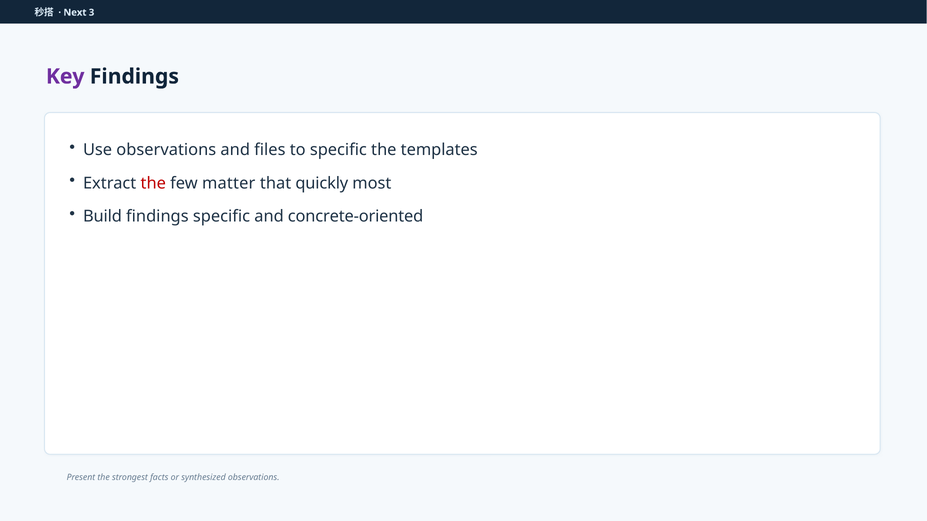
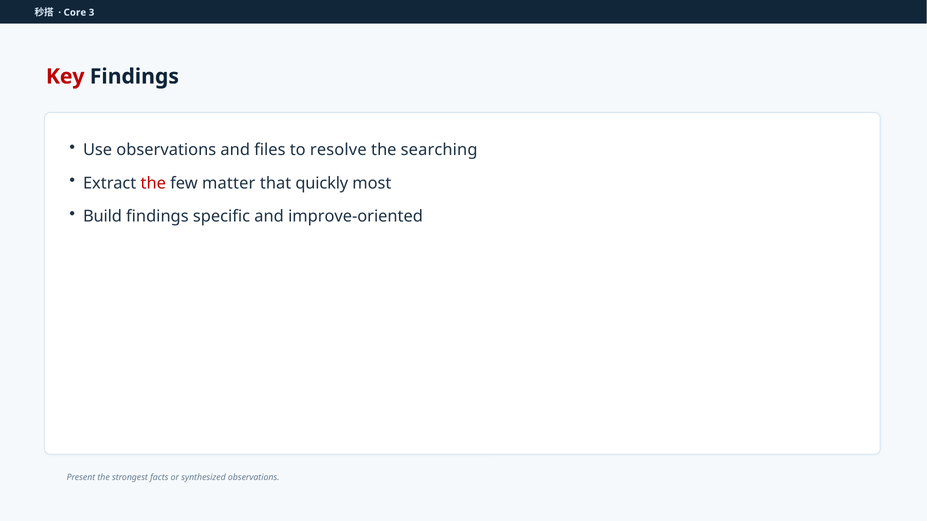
Next: Next -> Core
Key colour: purple -> red
to specific: specific -> resolve
templates: templates -> searching
concrete-oriented: concrete-oriented -> improve-oriented
